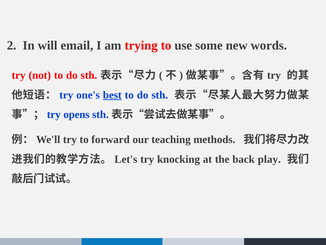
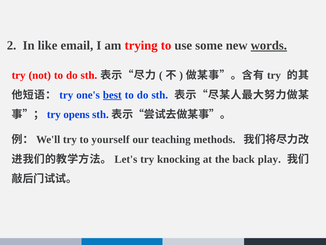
will: will -> like
words underline: none -> present
forward: forward -> yourself
